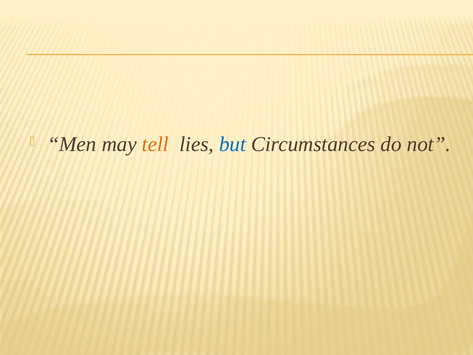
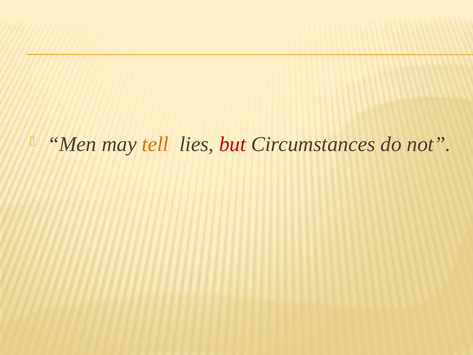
but colour: blue -> red
